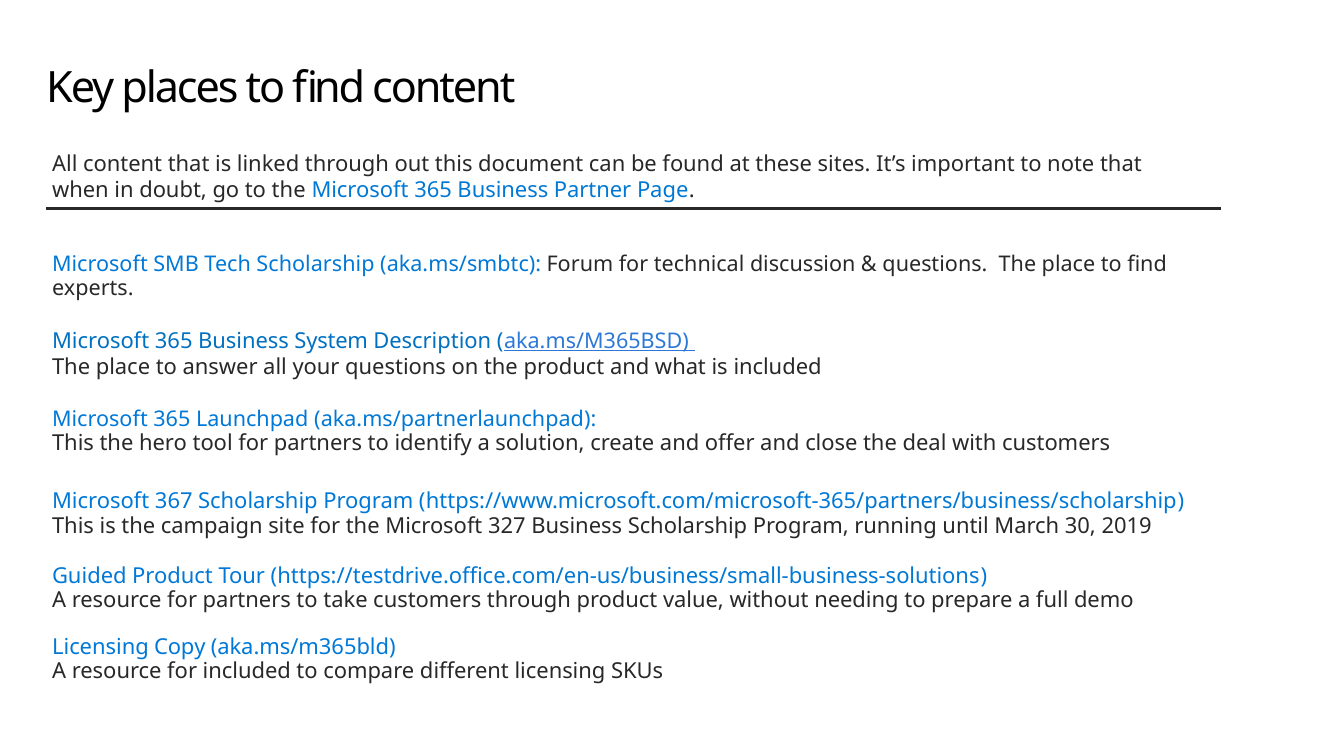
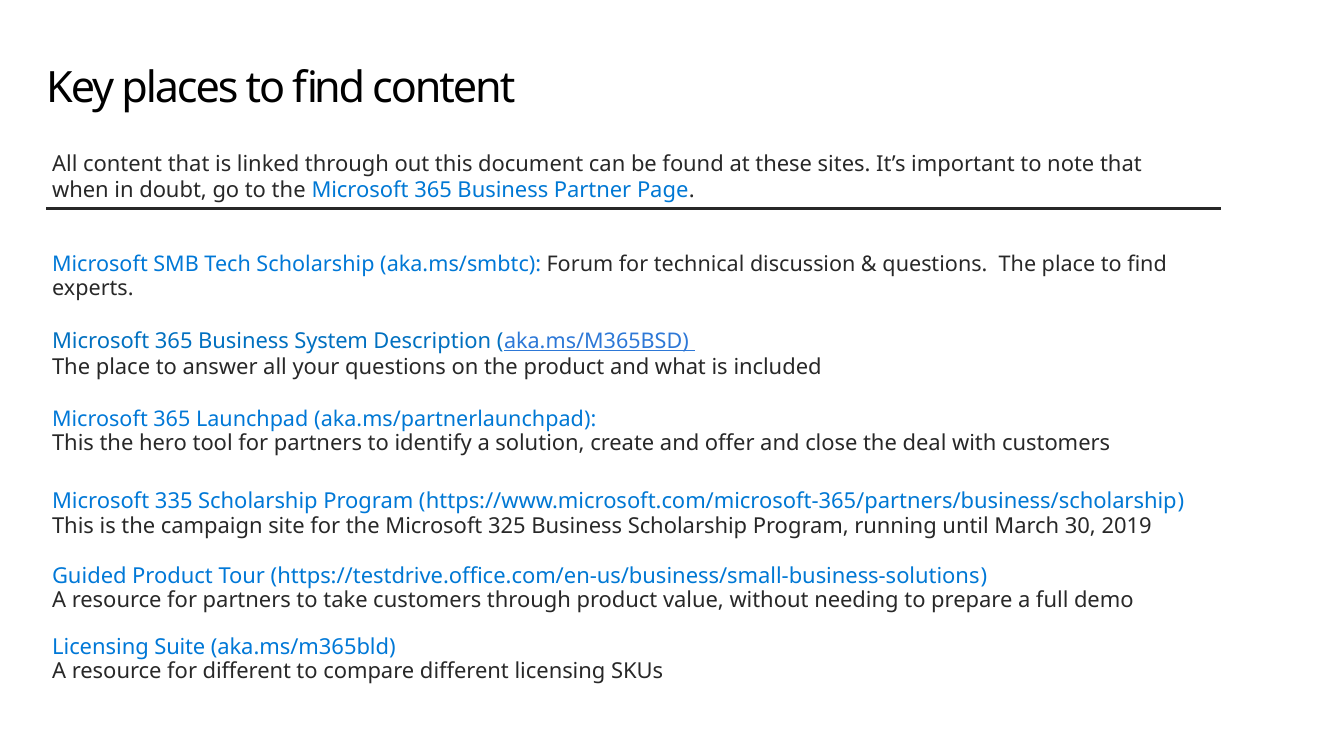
367: 367 -> 335
327: 327 -> 325
Copy: Copy -> Suite
for included: included -> different
